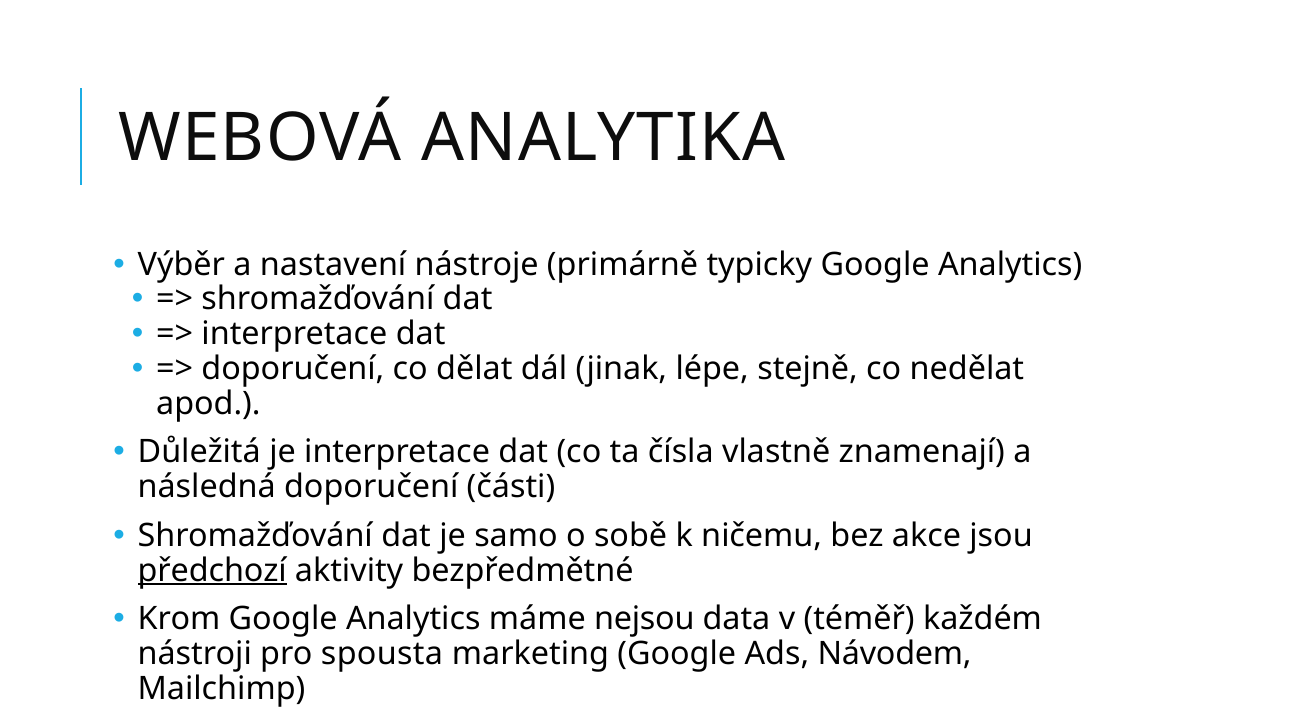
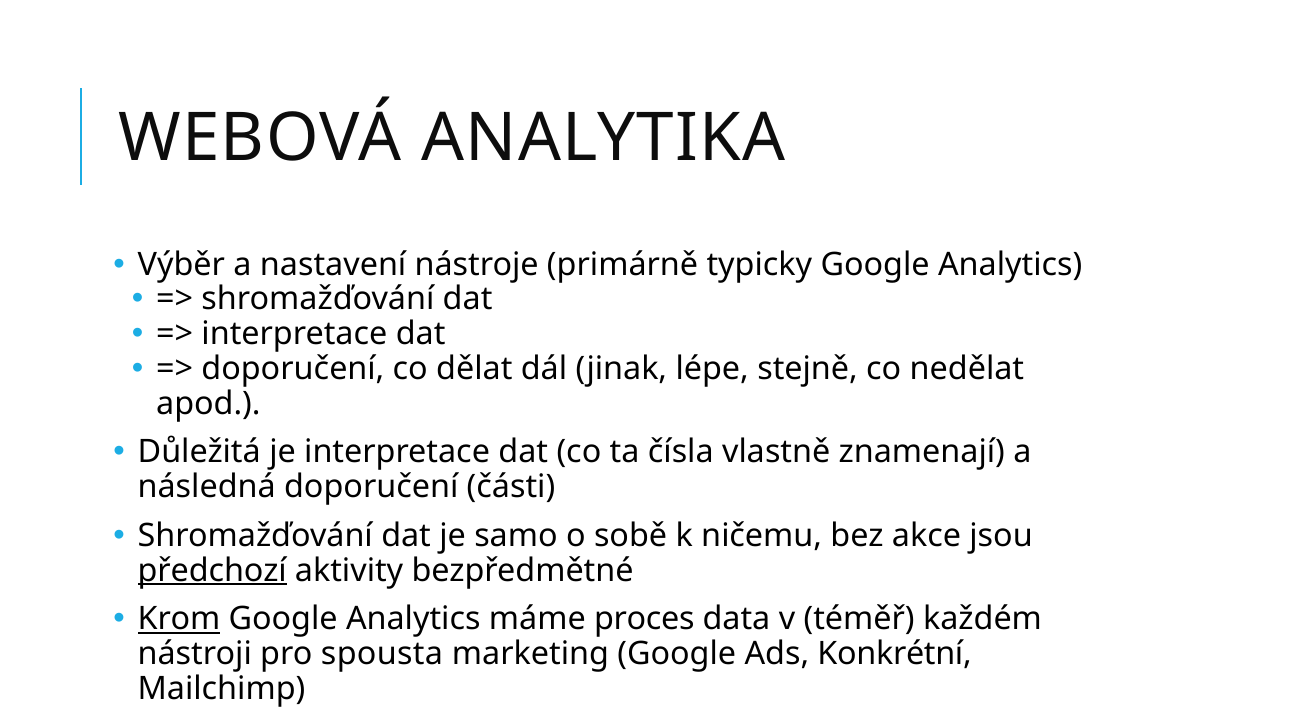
Krom underline: none -> present
nejsou: nejsou -> proces
Návodem: Návodem -> Konkrétní
